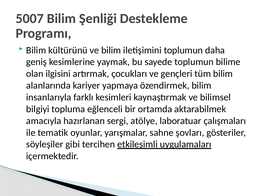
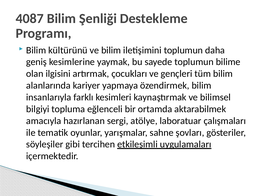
5007: 5007 -> 4087
